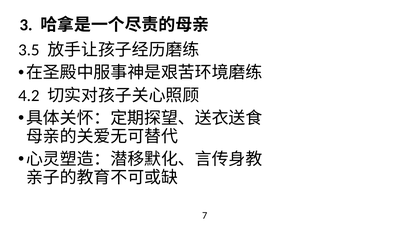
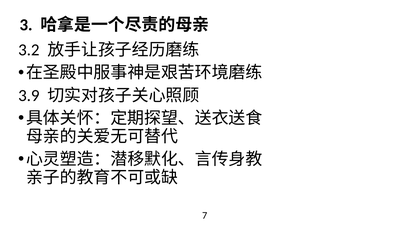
3.5: 3.5 -> 3.2
4.2: 4.2 -> 3.9
